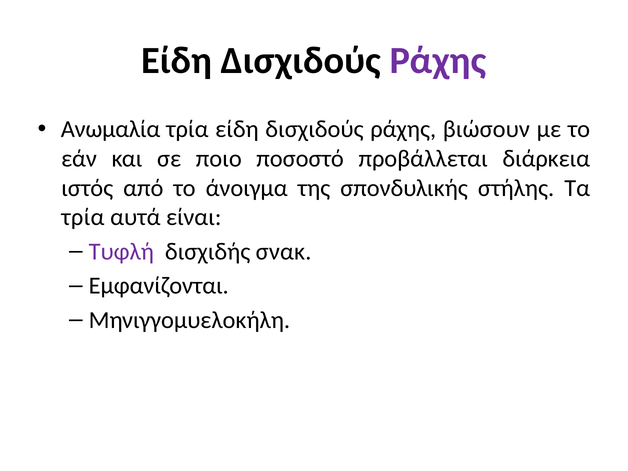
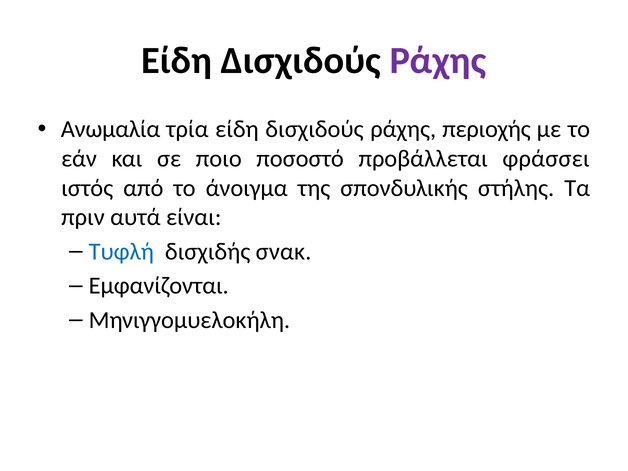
βιώσουν: βιώσουν -> περιοχής
διάρκεια: διάρκεια -> φράσσει
τρία at (83, 217): τρία -> πριν
Τυφλή colour: purple -> blue
